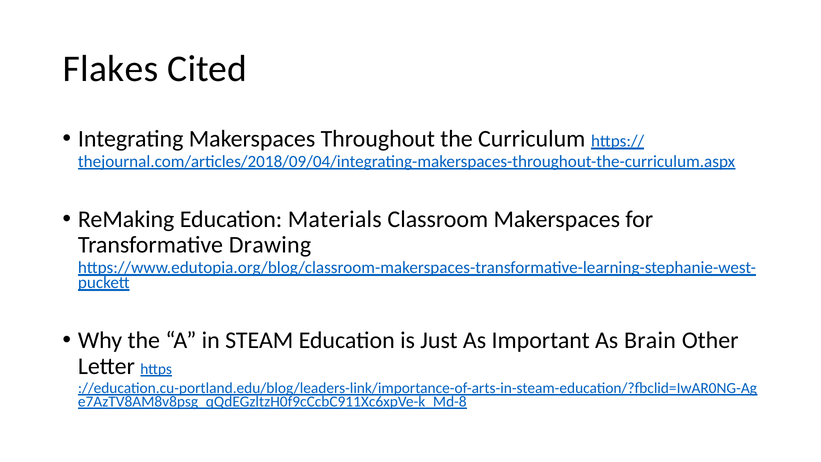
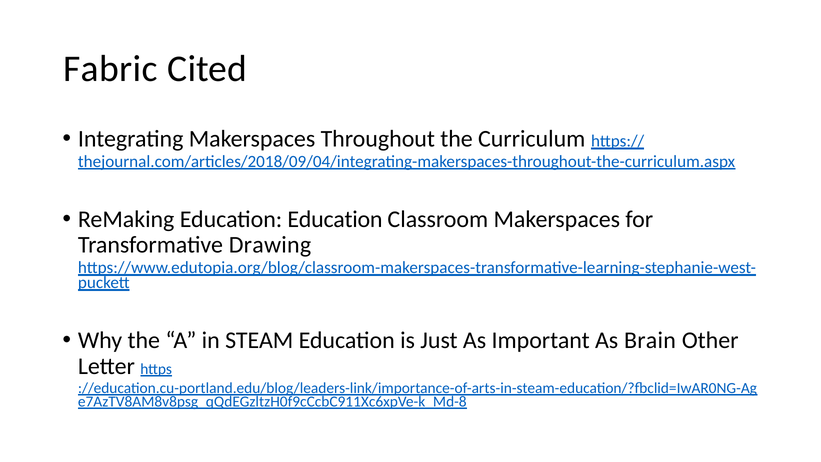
Flakes: Flakes -> Fabric
Education Materials: Materials -> Education
